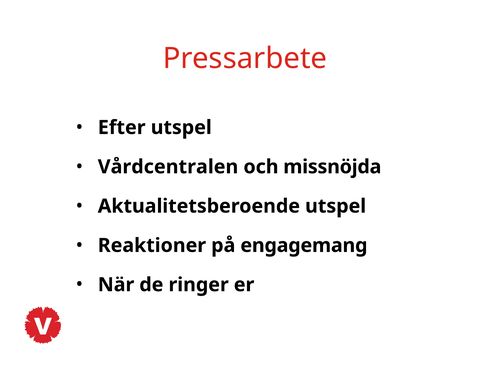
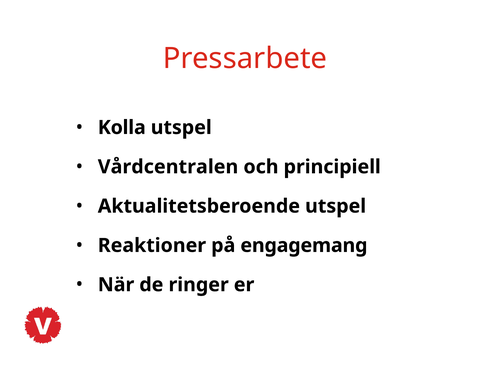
Efter: Efter -> Kolla
missnöjda: missnöjda -> principiell
